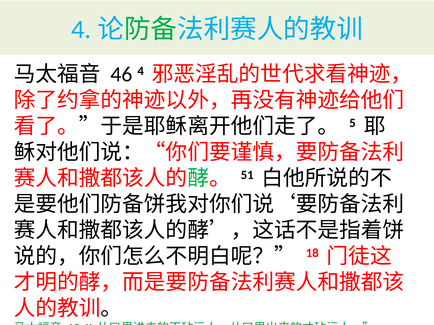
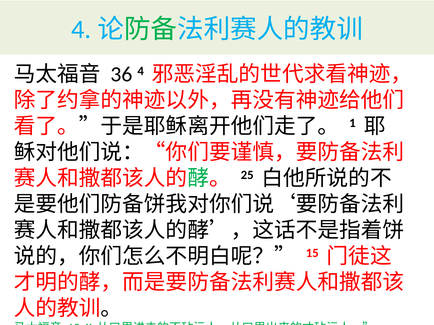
46: 46 -> 36
5: 5 -> 1
51: 51 -> 25
18 at (312, 253): 18 -> 15
